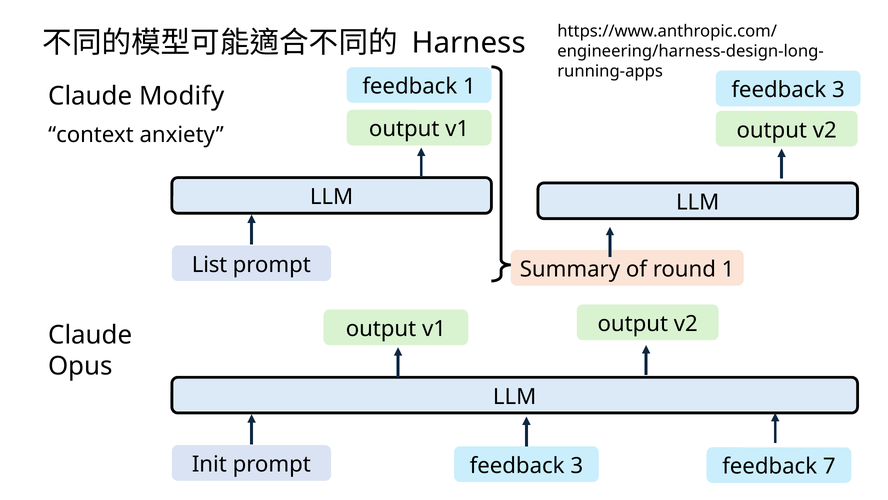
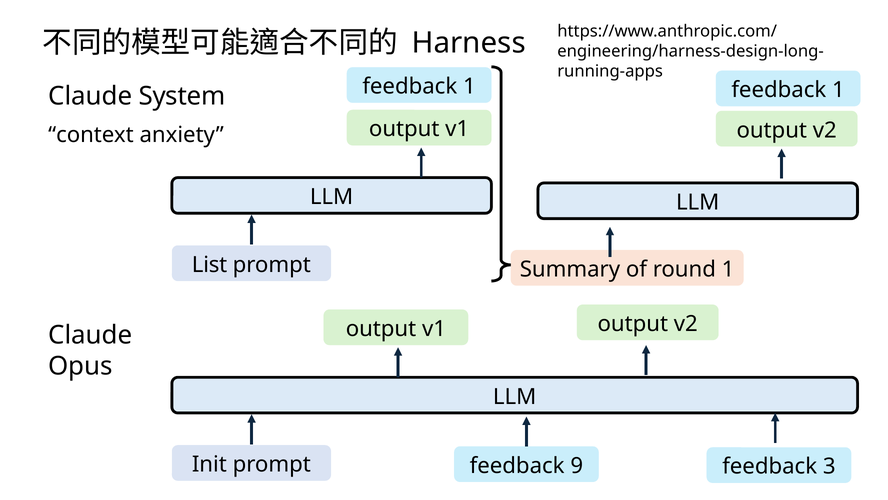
1 feedback 3: 3 -> 1
Modify: Modify -> System
3 at (577, 465): 3 -> 9
7: 7 -> 3
